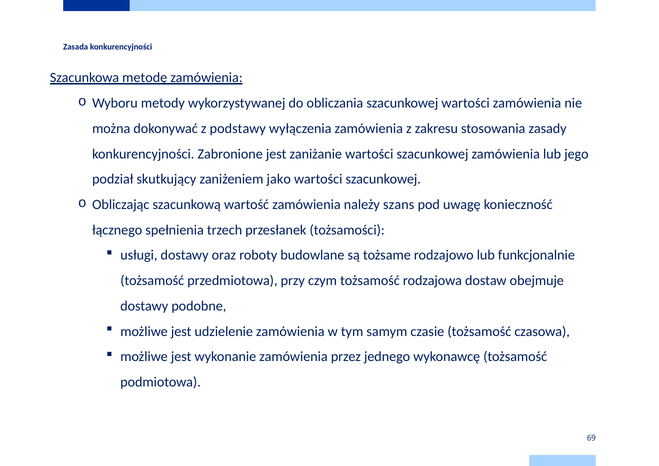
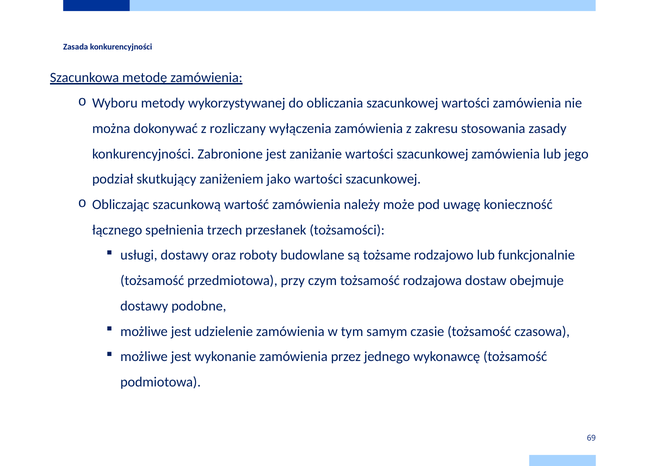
podstawy: podstawy -> rozliczany
szans: szans -> może
